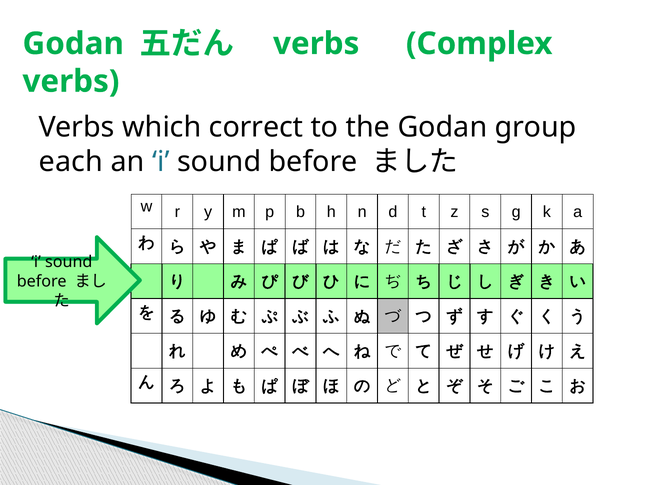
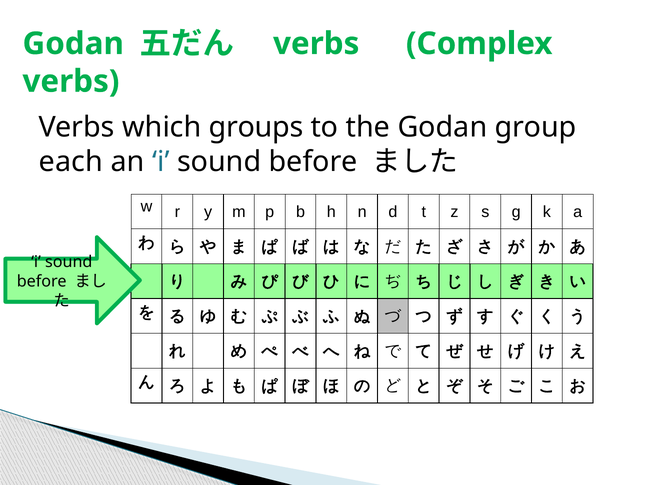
correct: correct -> groups
